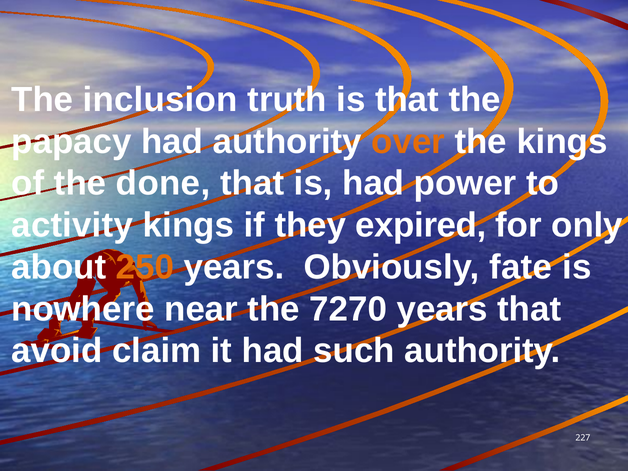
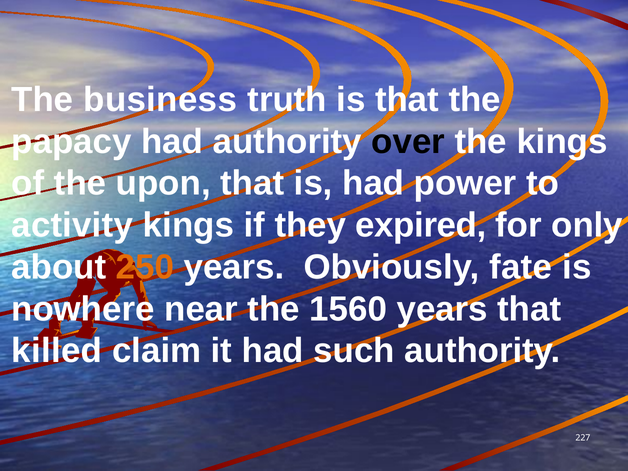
inclusion: inclusion -> business
over colour: orange -> black
done: done -> upon
7270: 7270 -> 1560
avoid: avoid -> killed
